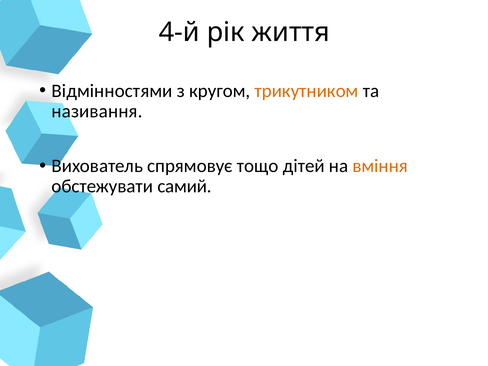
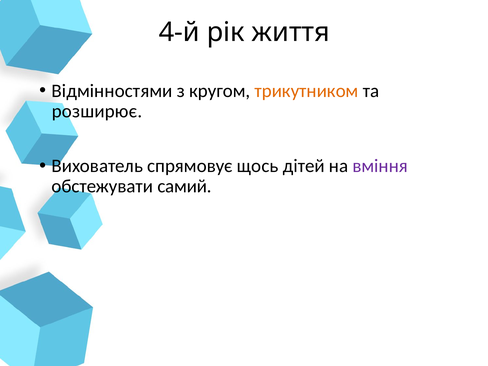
називання: називання -> розширює
тощо: тощо -> щось
вміння colour: orange -> purple
